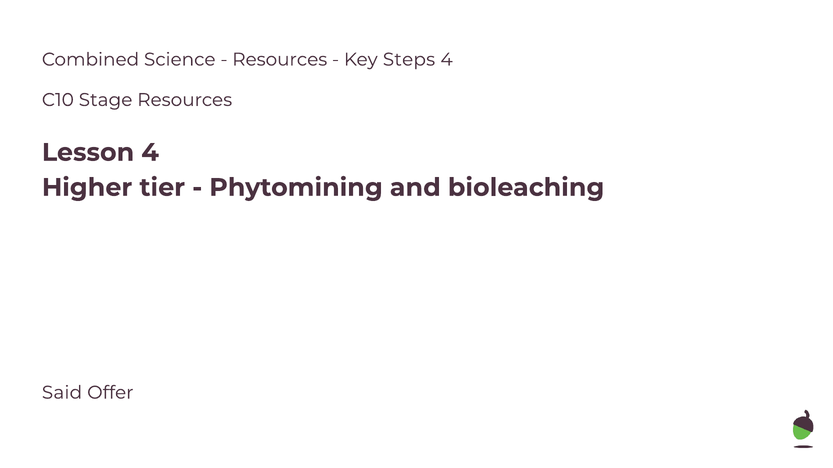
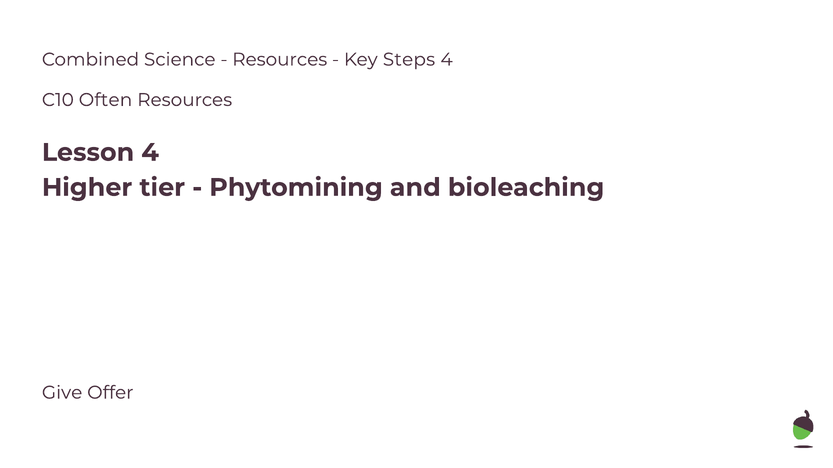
Stage: Stage -> Often
Said: Said -> Give
